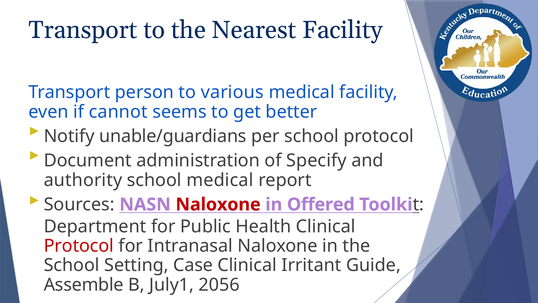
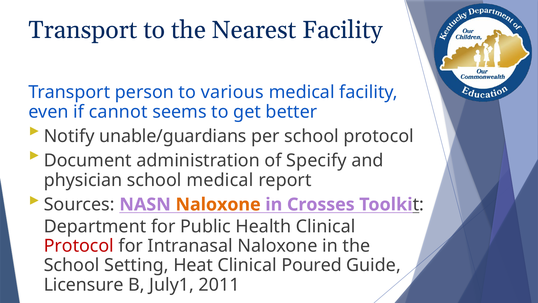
authority: authority -> physician
Naloxone at (218, 204) colour: red -> orange
Offered: Offered -> Crosses
Case: Case -> Heat
Irritant: Irritant -> Poured
Assemble: Assemble -> Licensure
2056: 2056 -> 2011
